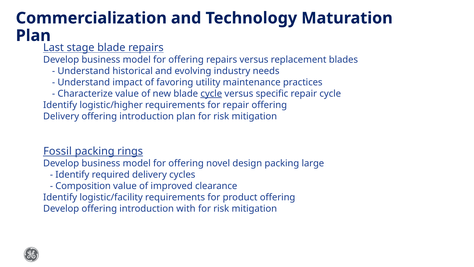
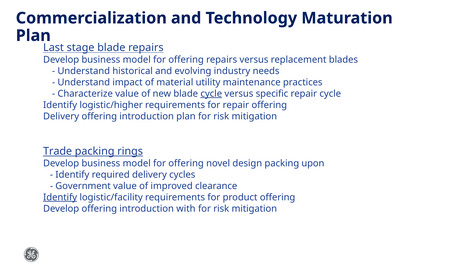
favoring: favoring -> material
Fossil: Fossil -> Trade
large: large -> upon
Composition: Composition -> Government
Identify at (60, 197) underline: none -> present
